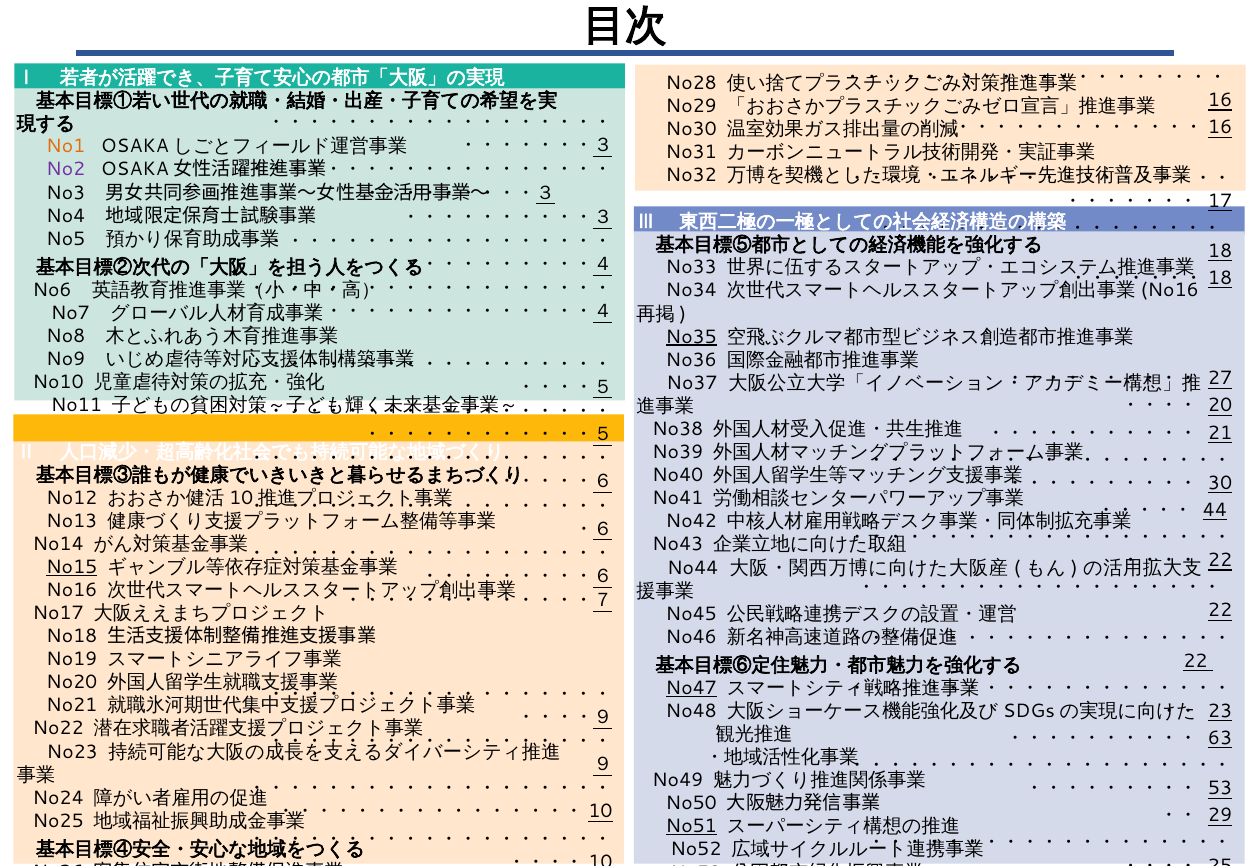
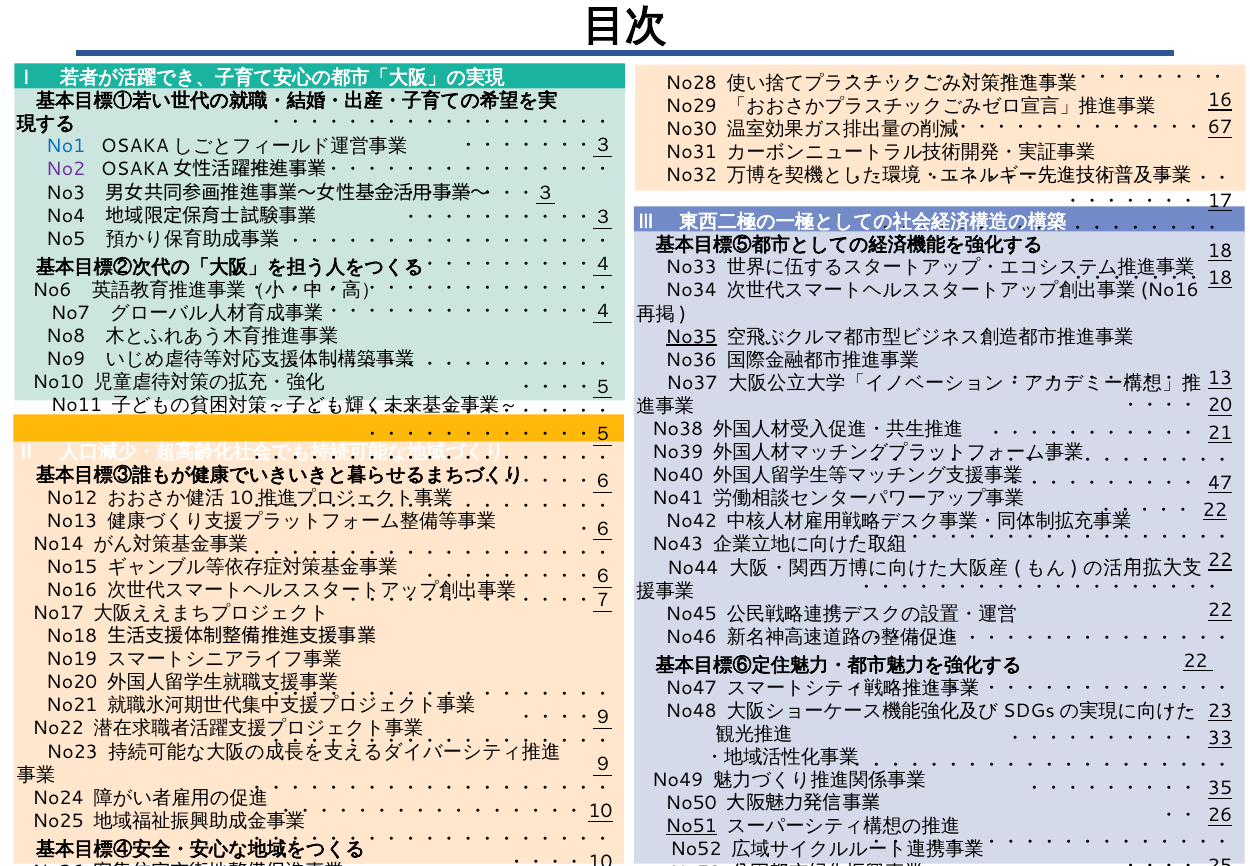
16 at (1220, 127): 16 -> 67
No1 colour: orange -> blue
27 at (1220, 378): 27 -> 13
30 at (1220, 483): 30 -> 47
44 at (1215, 510): 44 -> 22
No15 underline: present -> none
No47 underline: present -> none
63: 63 -> 33
53: 53 -> 35
29 at (1220, 815): 29 -> 26
